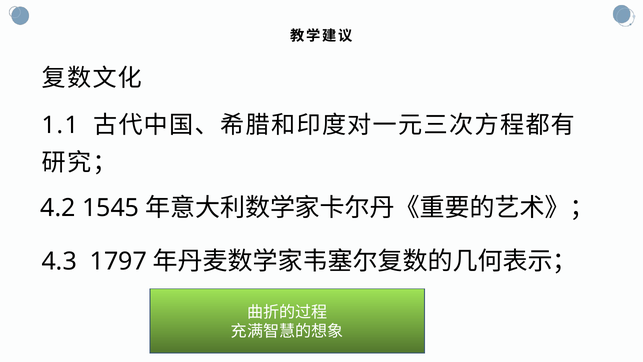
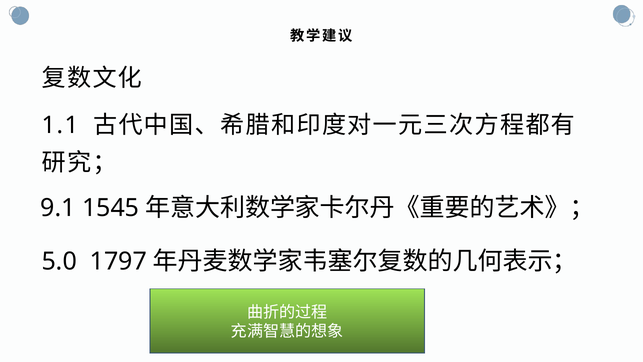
4.2: 4.2 -> 9.1
4.3: 4.3 -> 5.0
